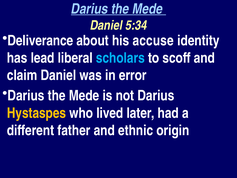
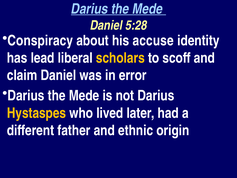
5:34: 5:34 -> 5:28
Deliverance: Deliverance -> Conspiracy
scholars colour: light blue -> yellow
